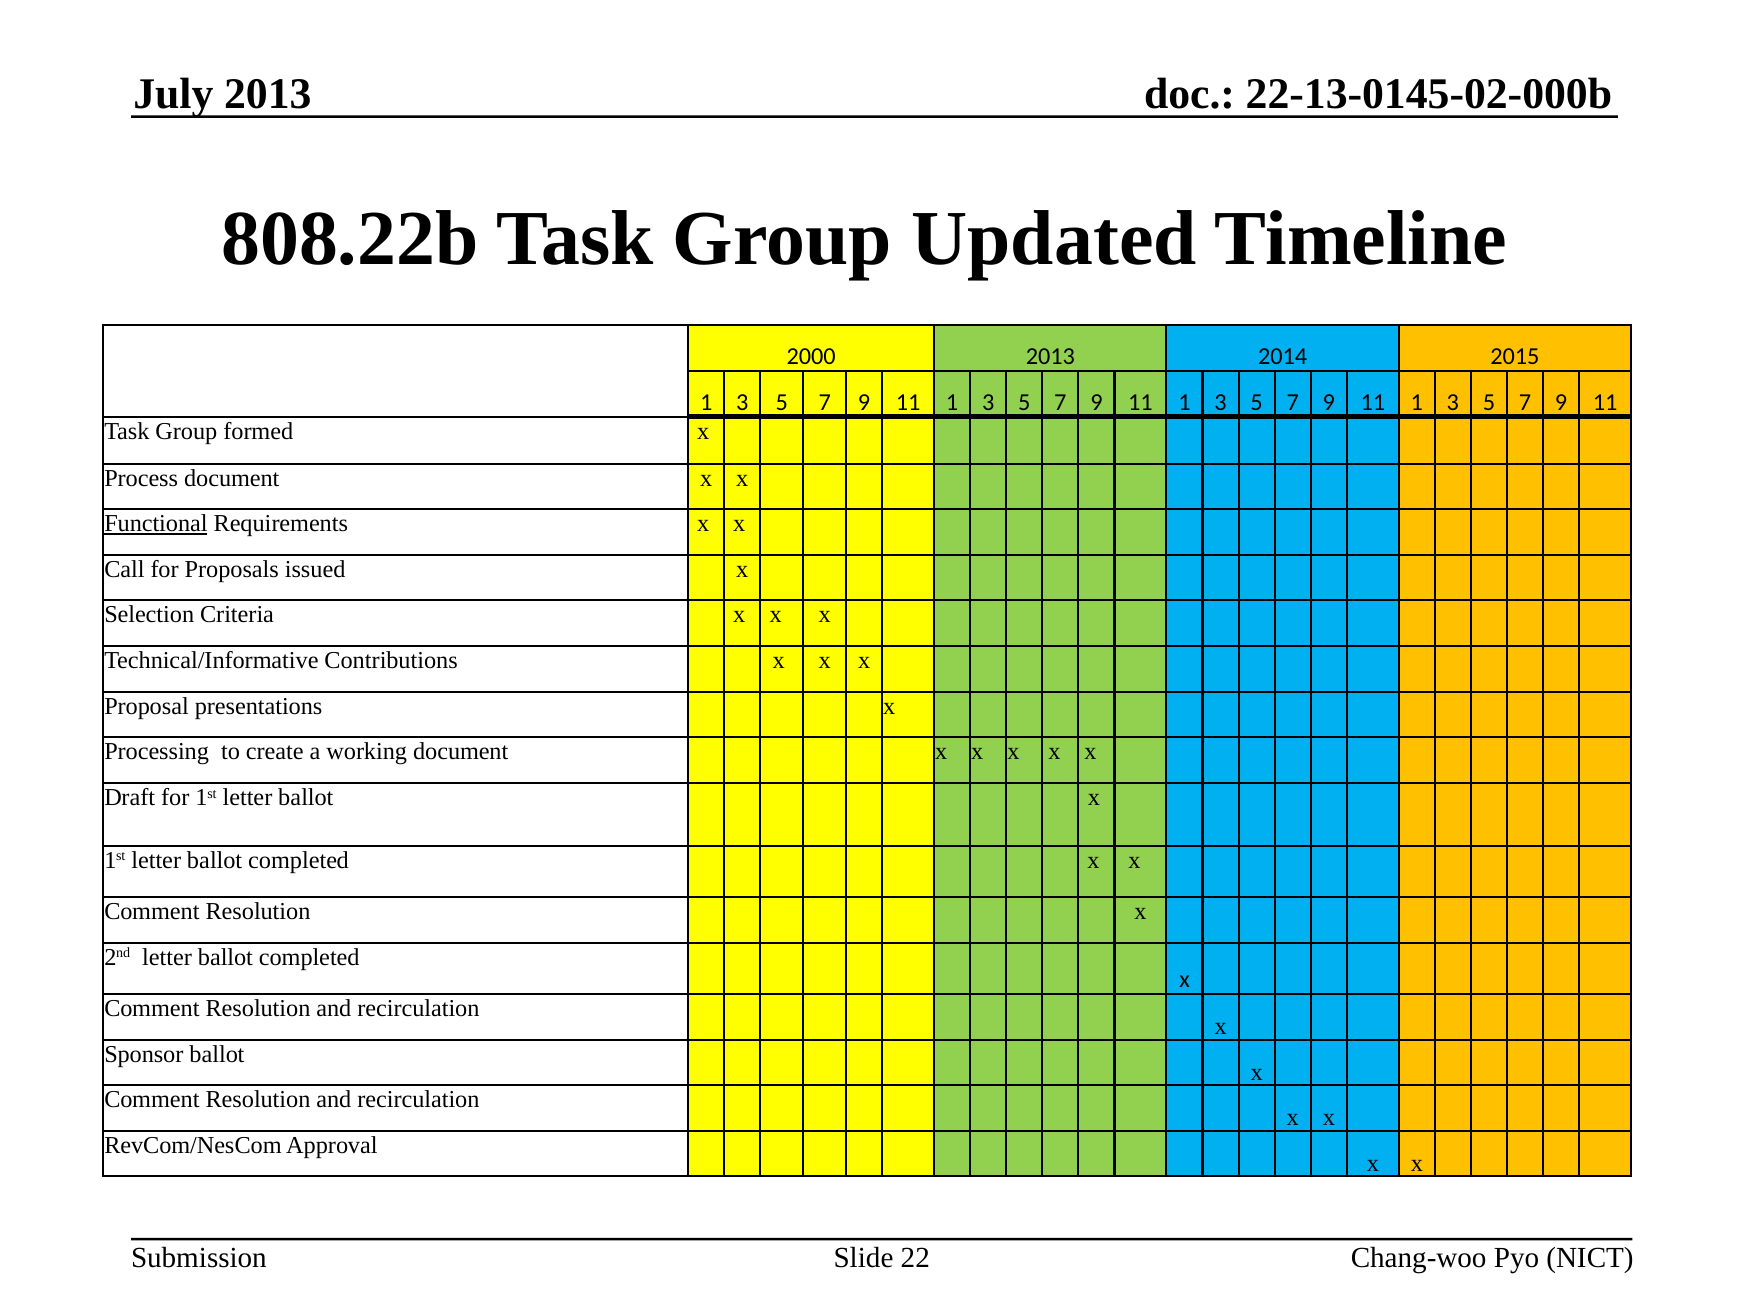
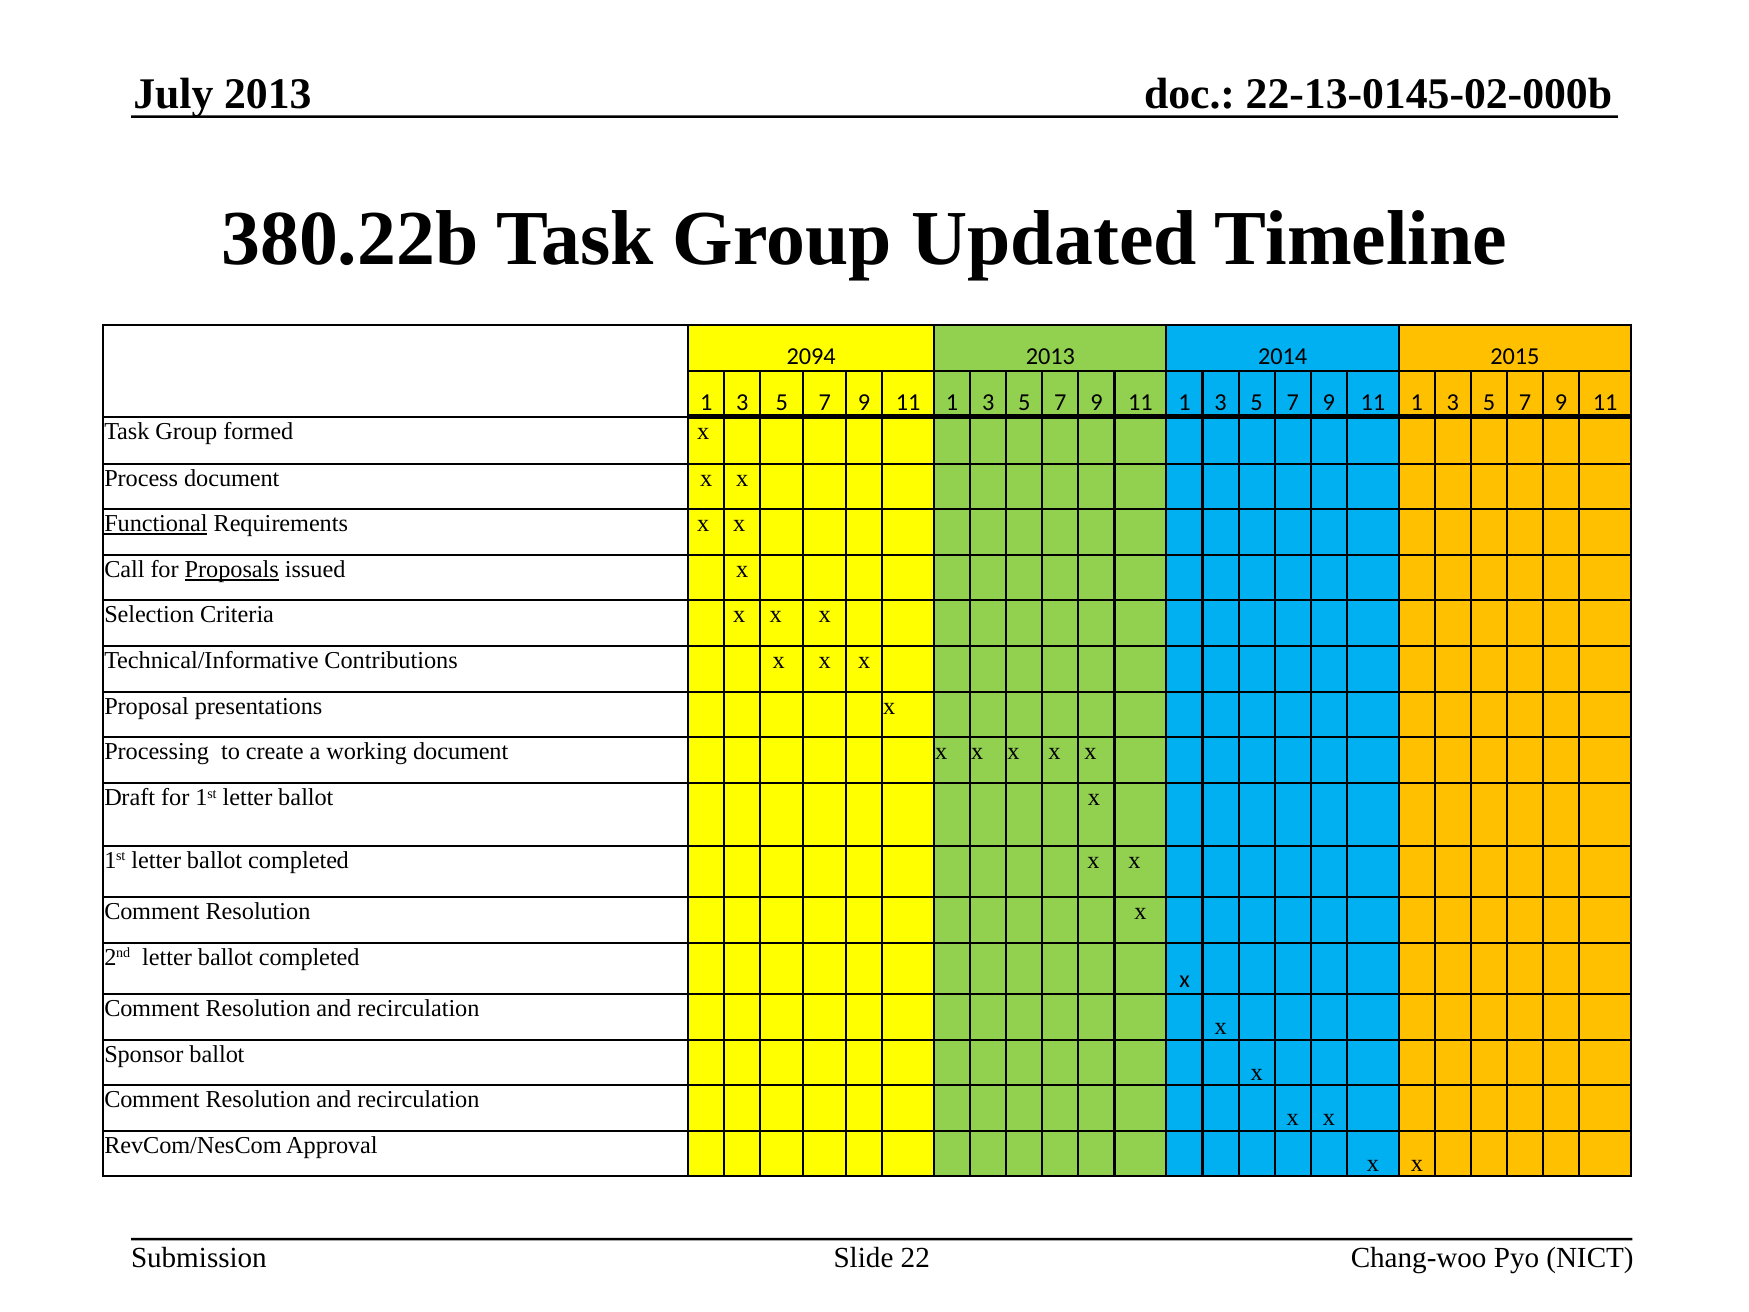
808.22b: 808.22b -> 380.22b
2000: 2000 -> 2094
Proposals underline: none -> present
